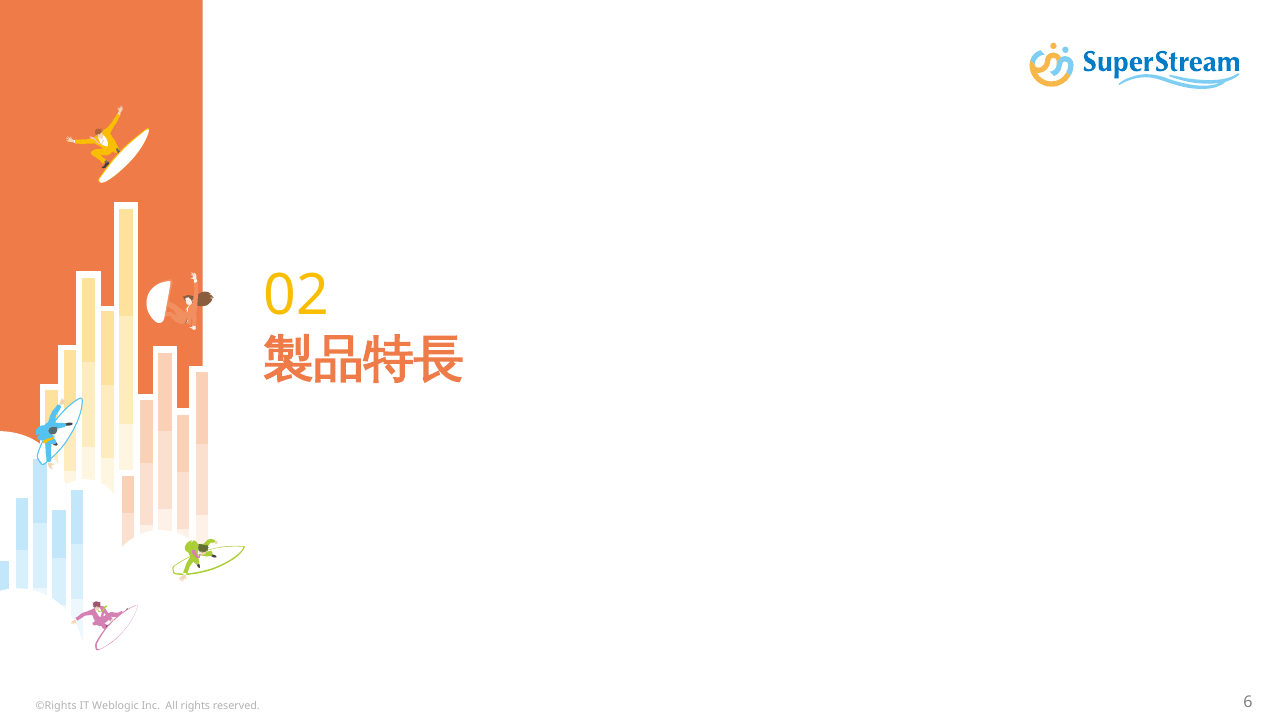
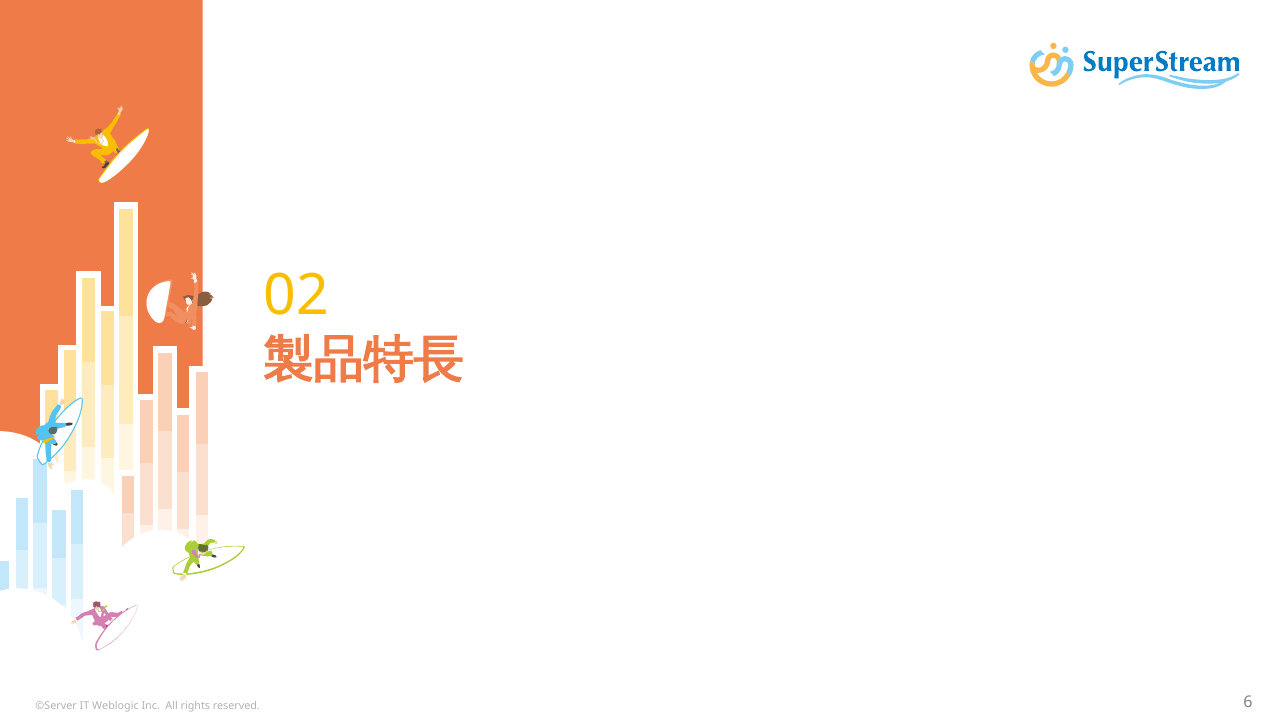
©Rights: ©Rights -> ©Server
